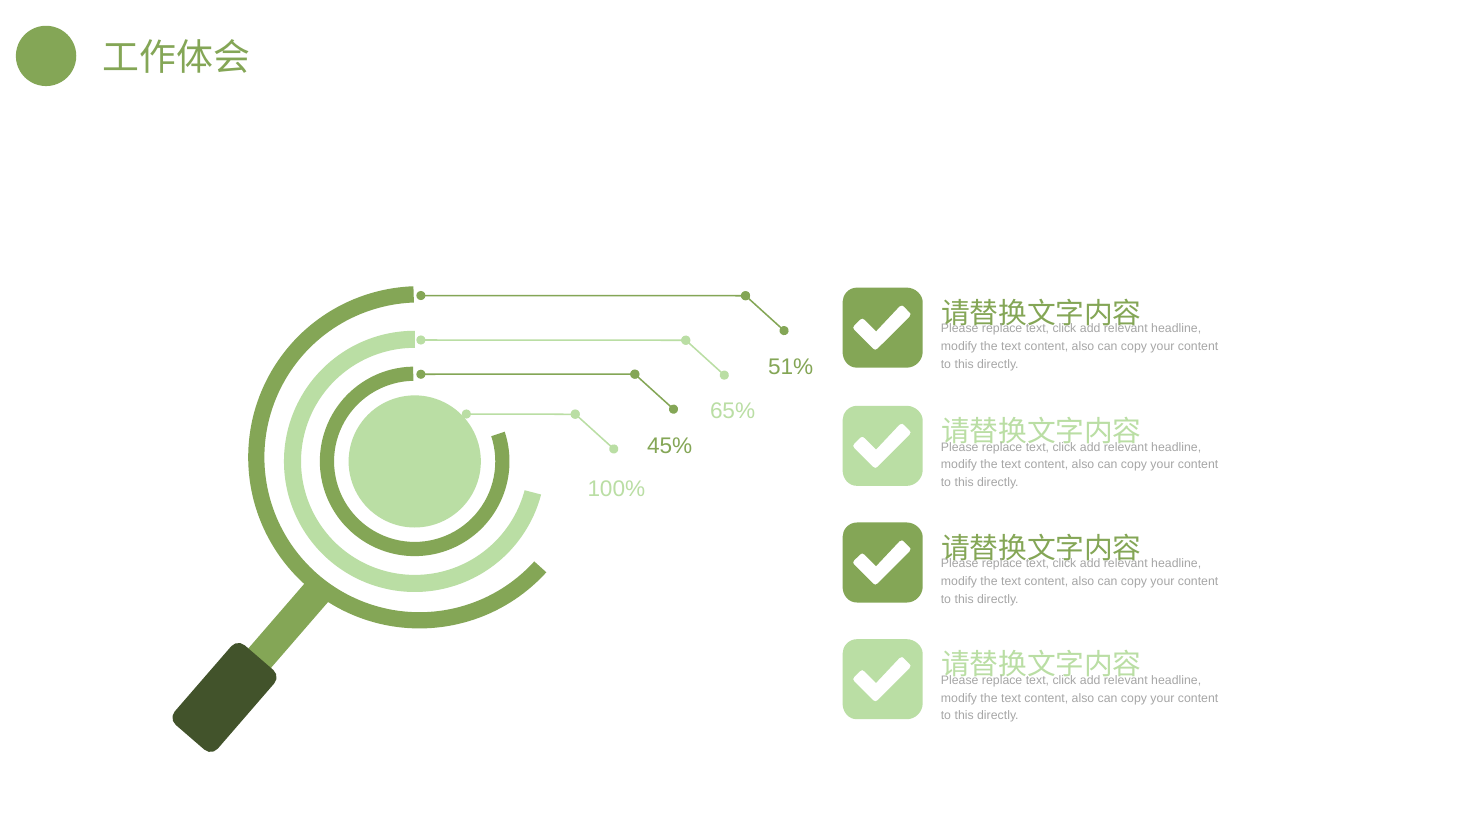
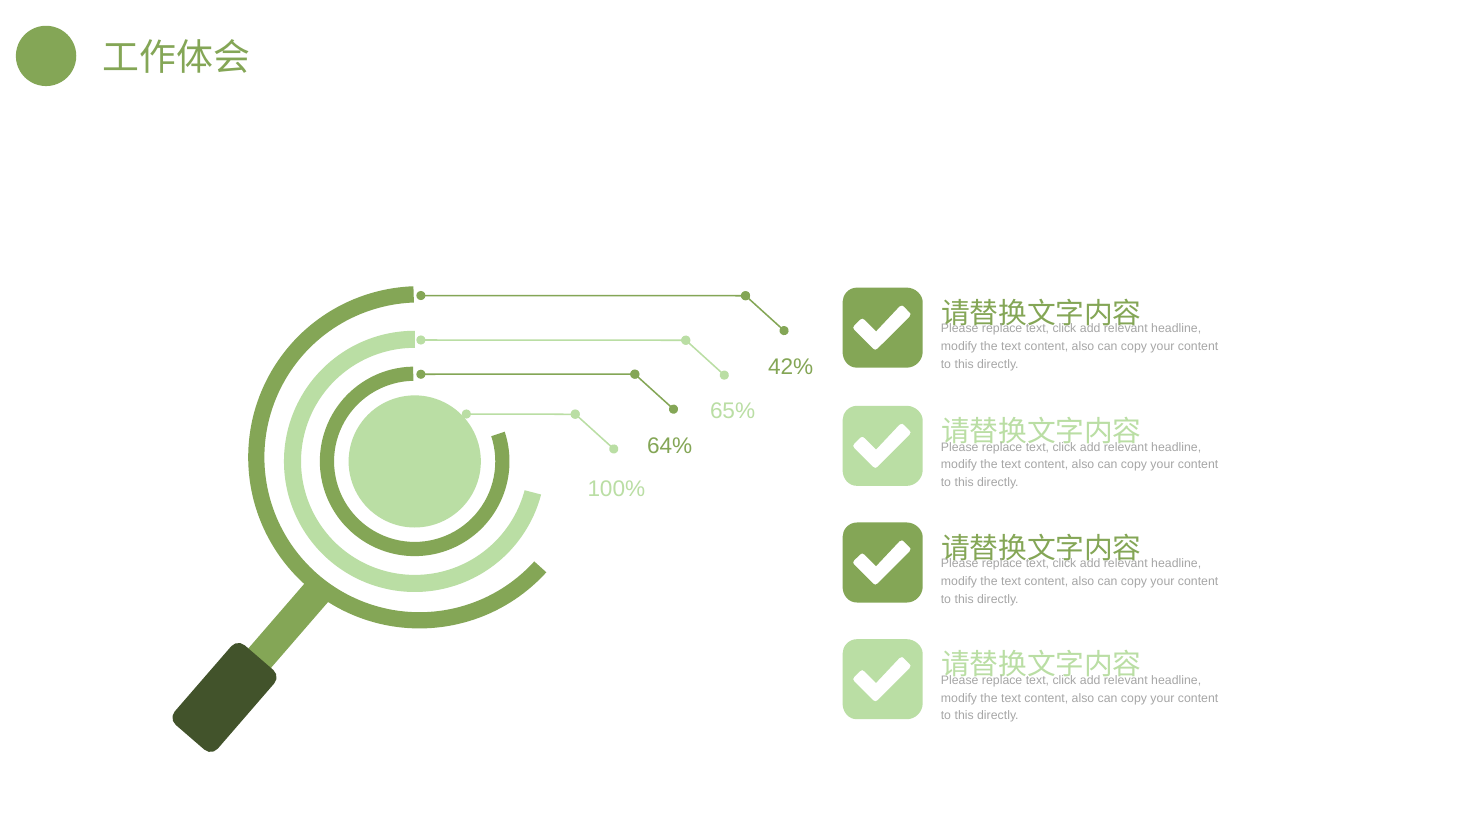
51%: 51% -> 42%
45%: 45% -> 64%
